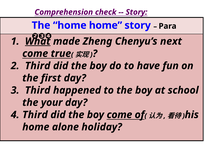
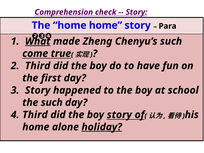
Chenyu’s next: next -> such
Third at (38, 90): Third -> Story
the your: your -> such
boy come: come -> story
holiday underline: none -> present
